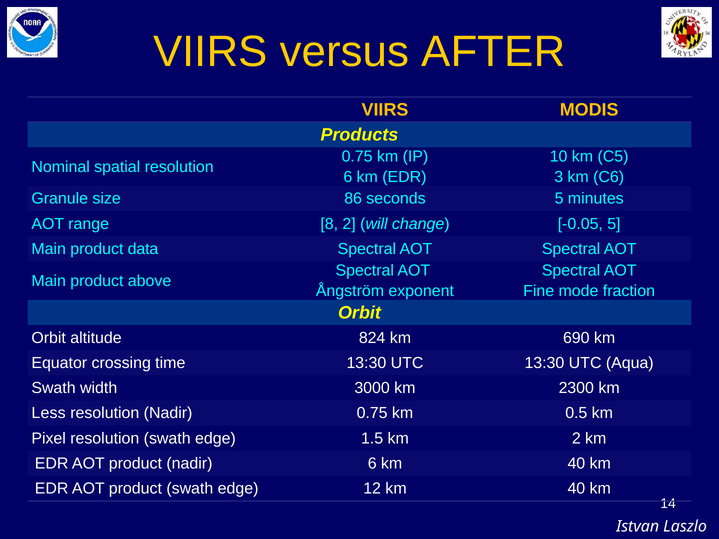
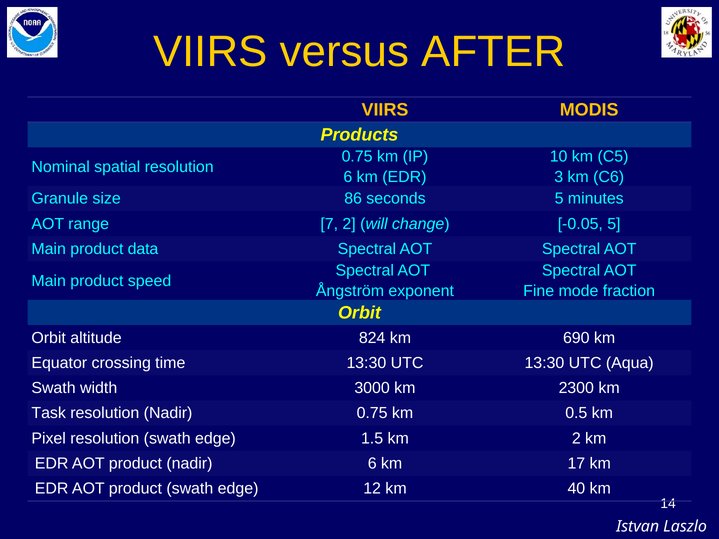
8: 8 -> 7
above: above -> speed
Less: Less -> Task
6 km 40: 40 -> 17
